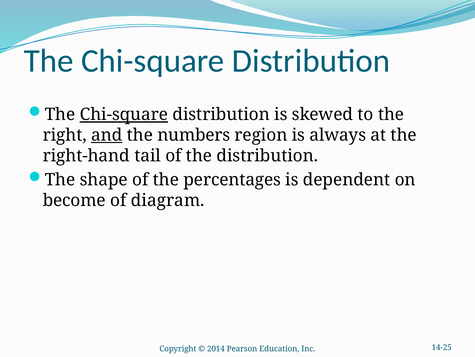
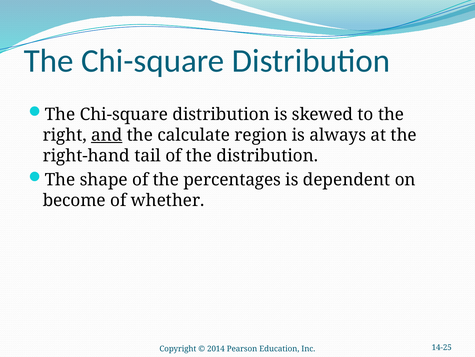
Chi-square at (124, 114) underline: present -> none
numbers: numbers -> calculate
diagram: diagram -> whether
